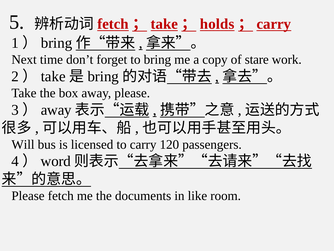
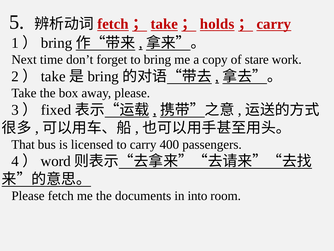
away at (56, 110): away -> fixed
Will: Will -> That
120: 120 -> 400
like: like -> into
